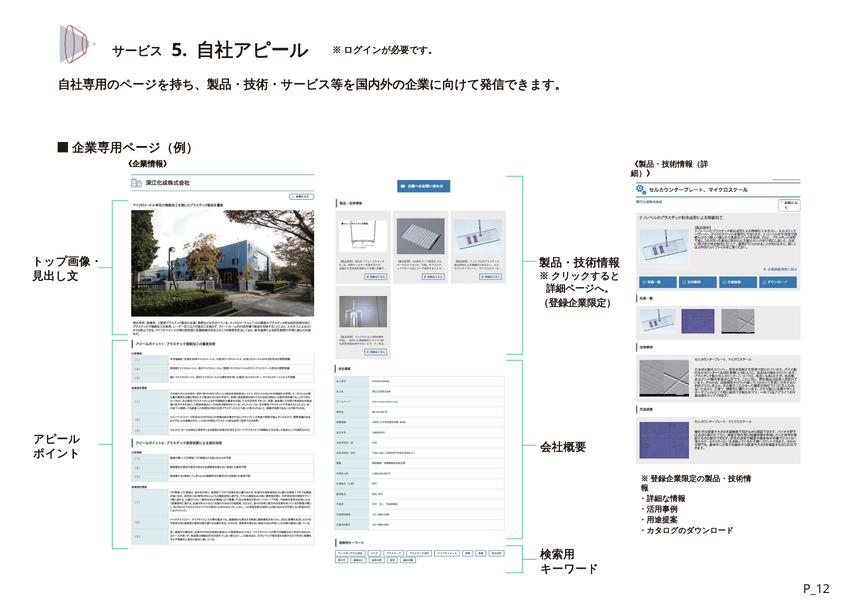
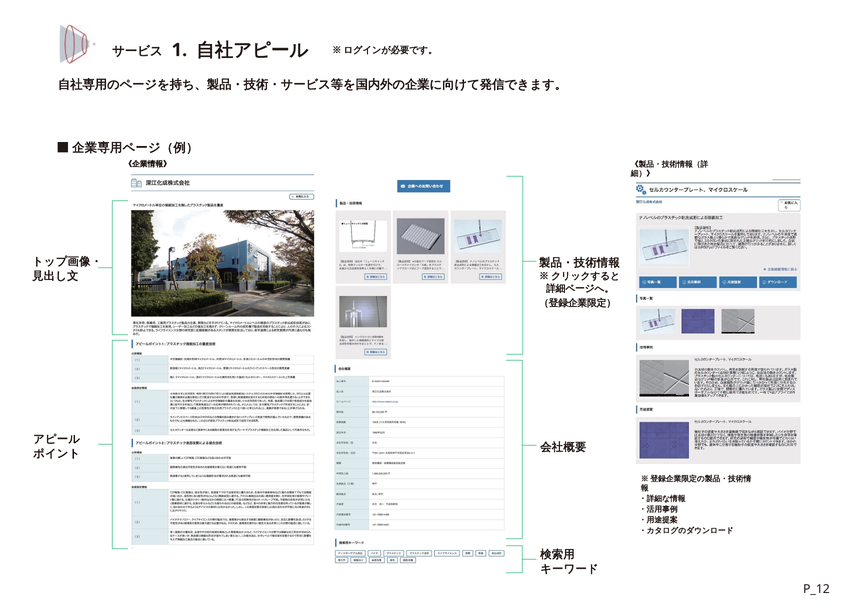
5: 5 -> 1
